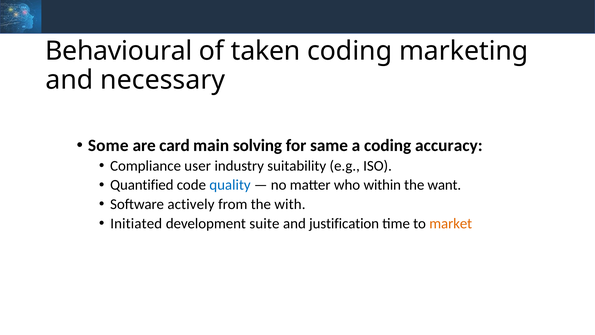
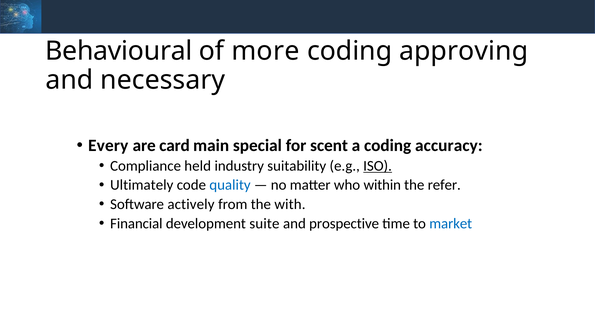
taken: taken -> more
marketing: marketing -> approving
Some: Some -> Every
solving: solving -> special
same: same -> scent
user: user -> held
ISO underline: none -> present
Quantified: Quantified -> Ultimately
want: want -> refer
Initiated: Initiated -> Financial
justification: justification -> prospective
market colour: orange -> blue
